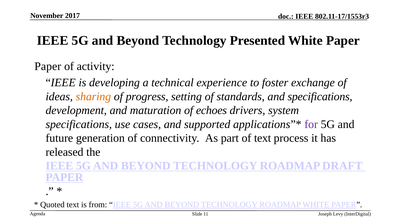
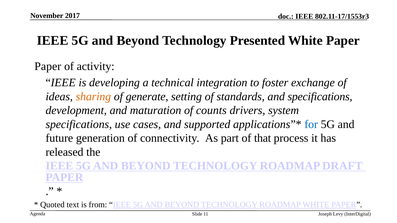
experience: experience -> integration
progress: progress -> generate
echoes: echoes -> counts
for colour: purple -> blue
of text: text -> that
